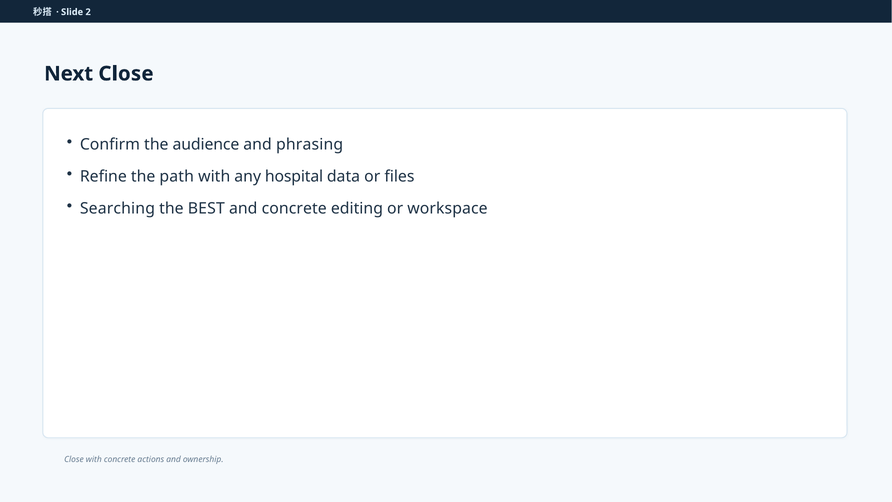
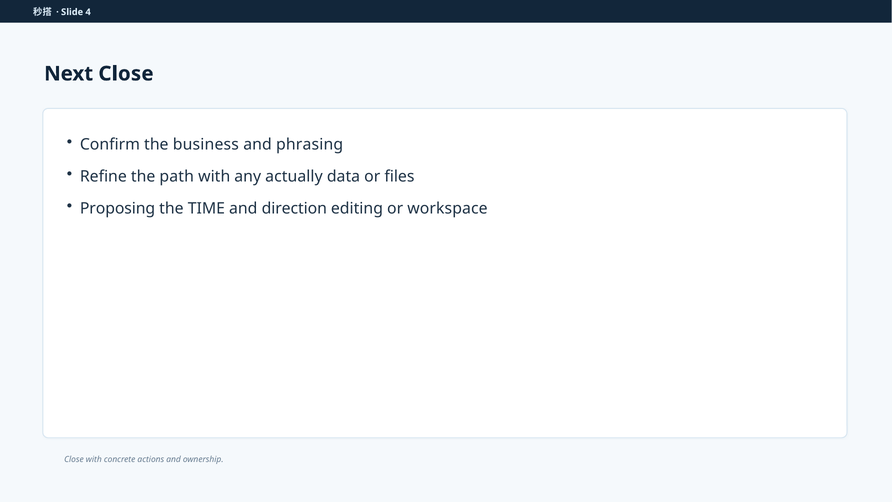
2: 2 -> 4
audience: audience -> business
hospital: hospital -> actually
Searching: Searching -> Proposing
BEST: BEST -> TIME
and concrete: concrete -> direction
